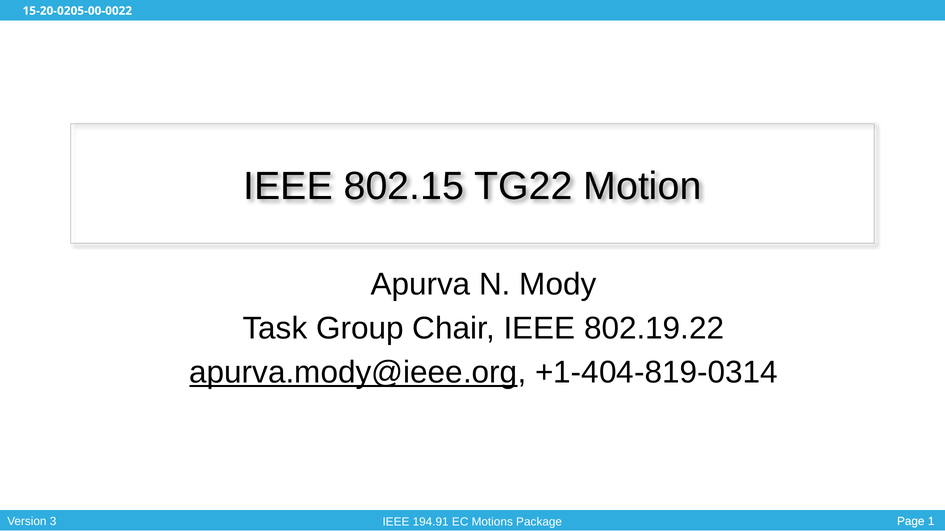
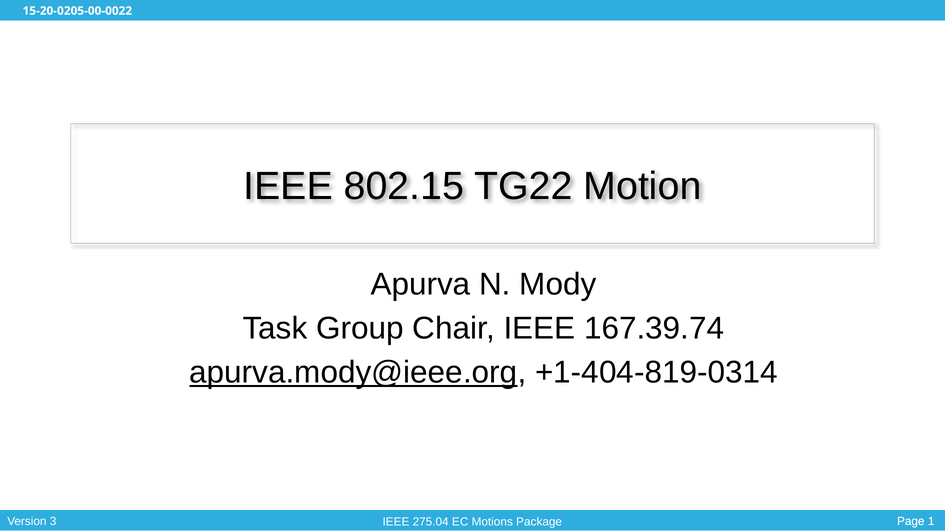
802.19.22: 802.19.22 -> 167.39.74
194.91: 194.91 -> 275.04
